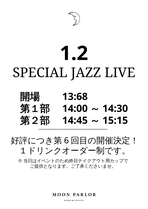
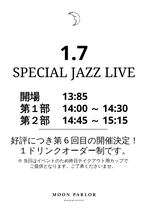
1.2: 1.2 -> 1.7
13:68: 13:68 -> 13:85
